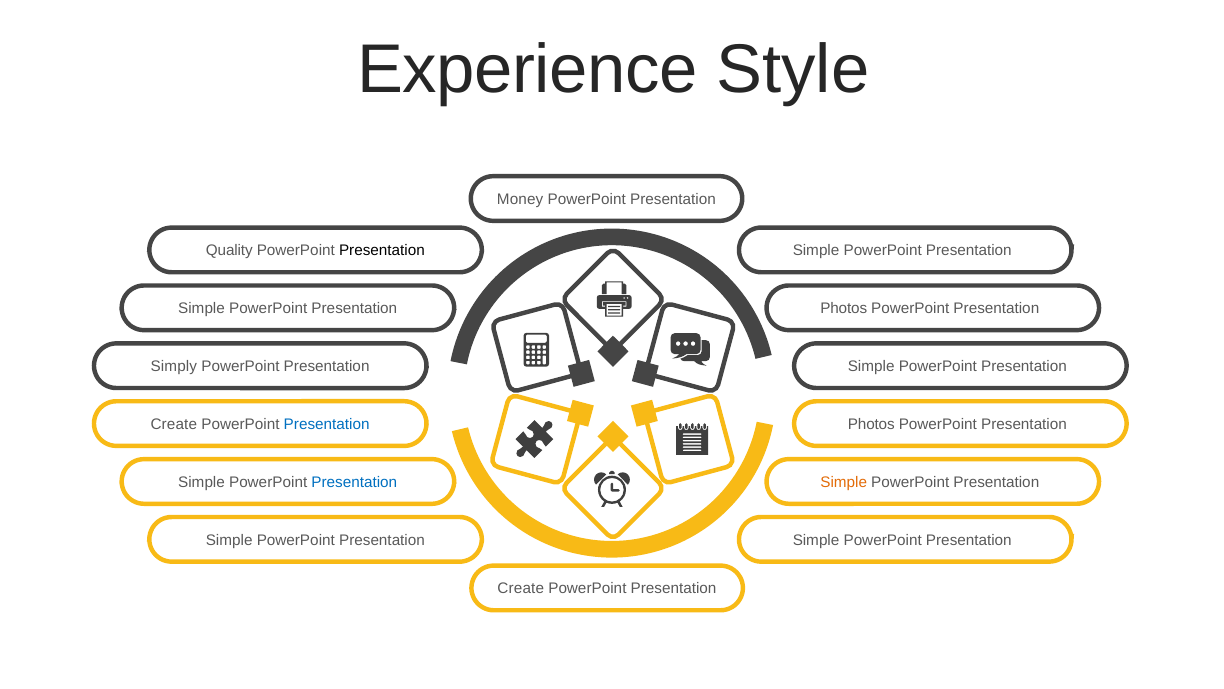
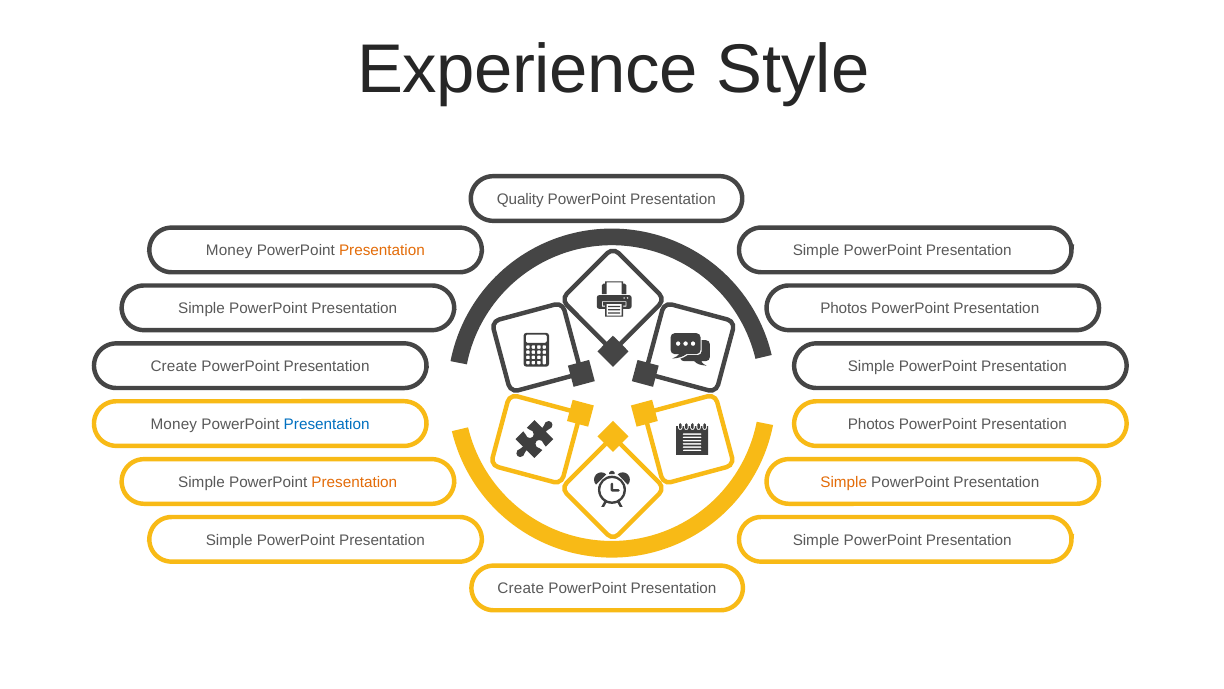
Money: Money -> Quality
Quality at (229, 251): Quality -> Money
Presentation at (382, 251) colour: black -> orange
Simply at (174, 366): Simply -> Create
Create at (174, 424): Create -> Money
Presentation at (354, 482) colour: blue -> orange
